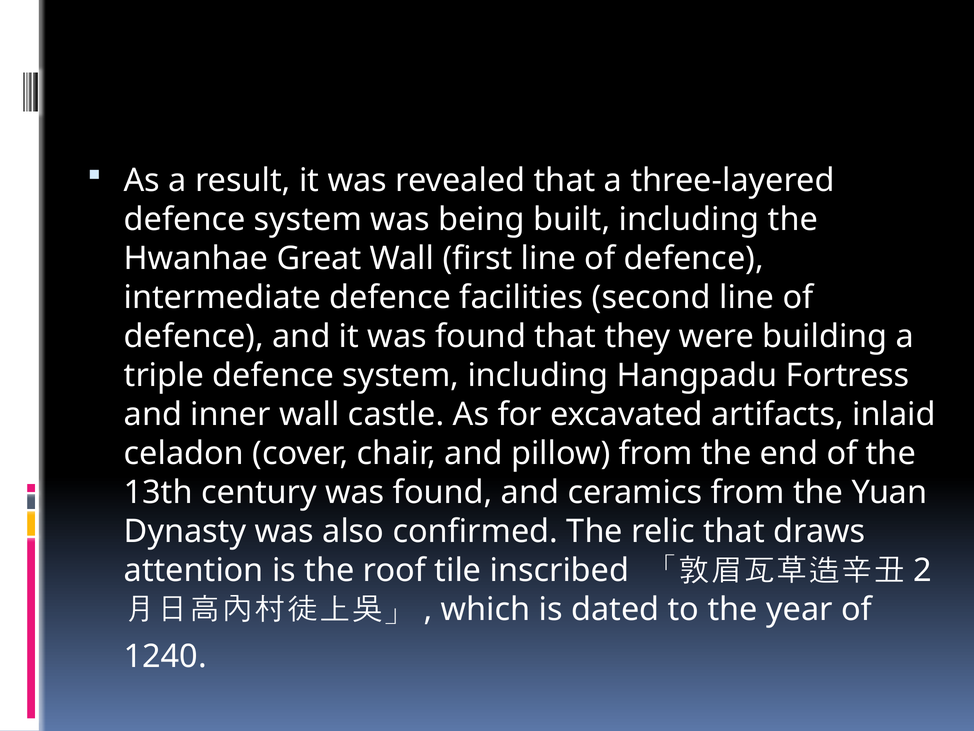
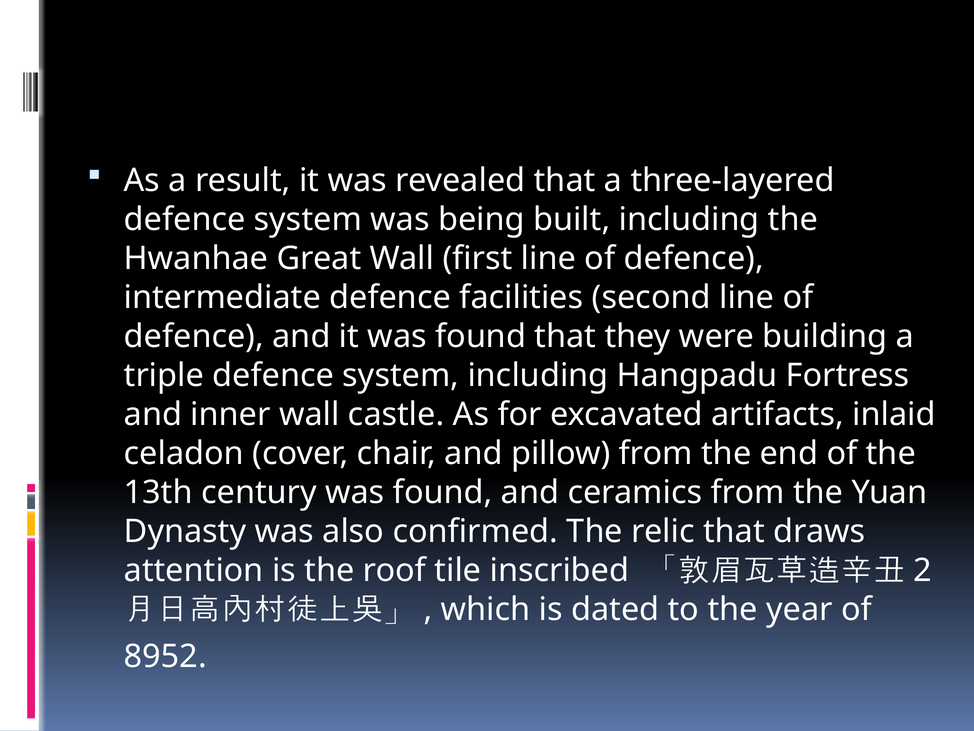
1240: 1240 -> 8952
